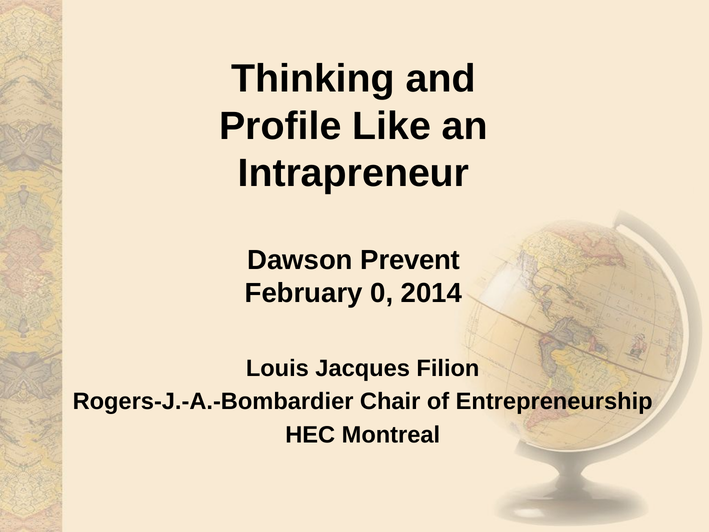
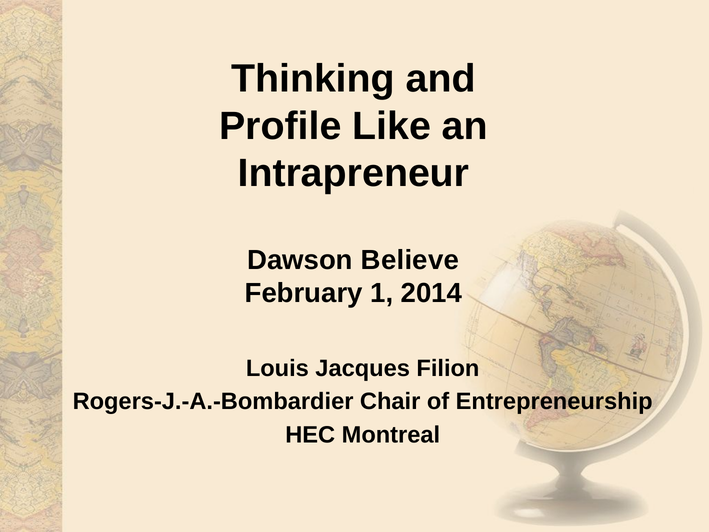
Prevent: Prevent -> Believe
0: 0 -> 1
